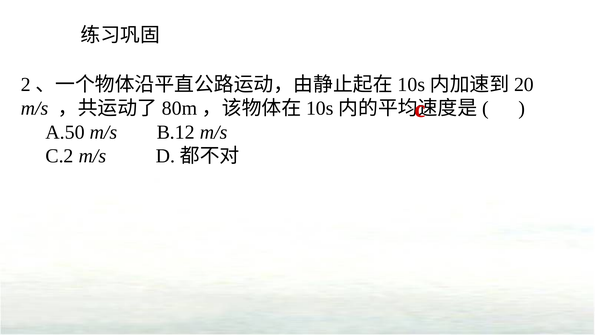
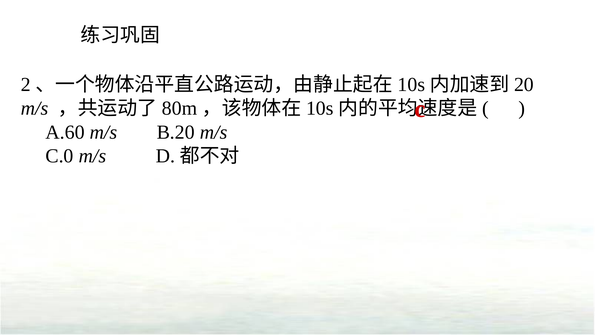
A.50: A.50 -> A.60
B.12: B.12 -> B.20
C.2: C.2 -> C.0
